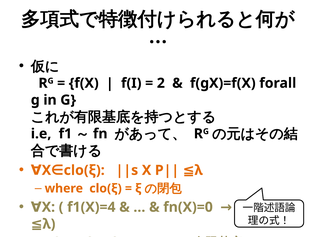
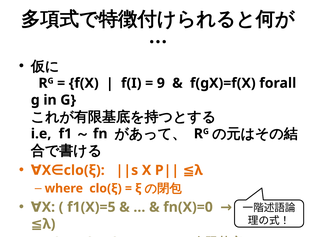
2: 2 -> 9
f1(X)=4: f1(X)=4 -> f1(X)=5
